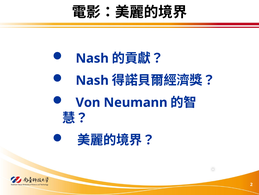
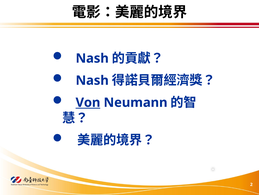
Von underline: none -> present
